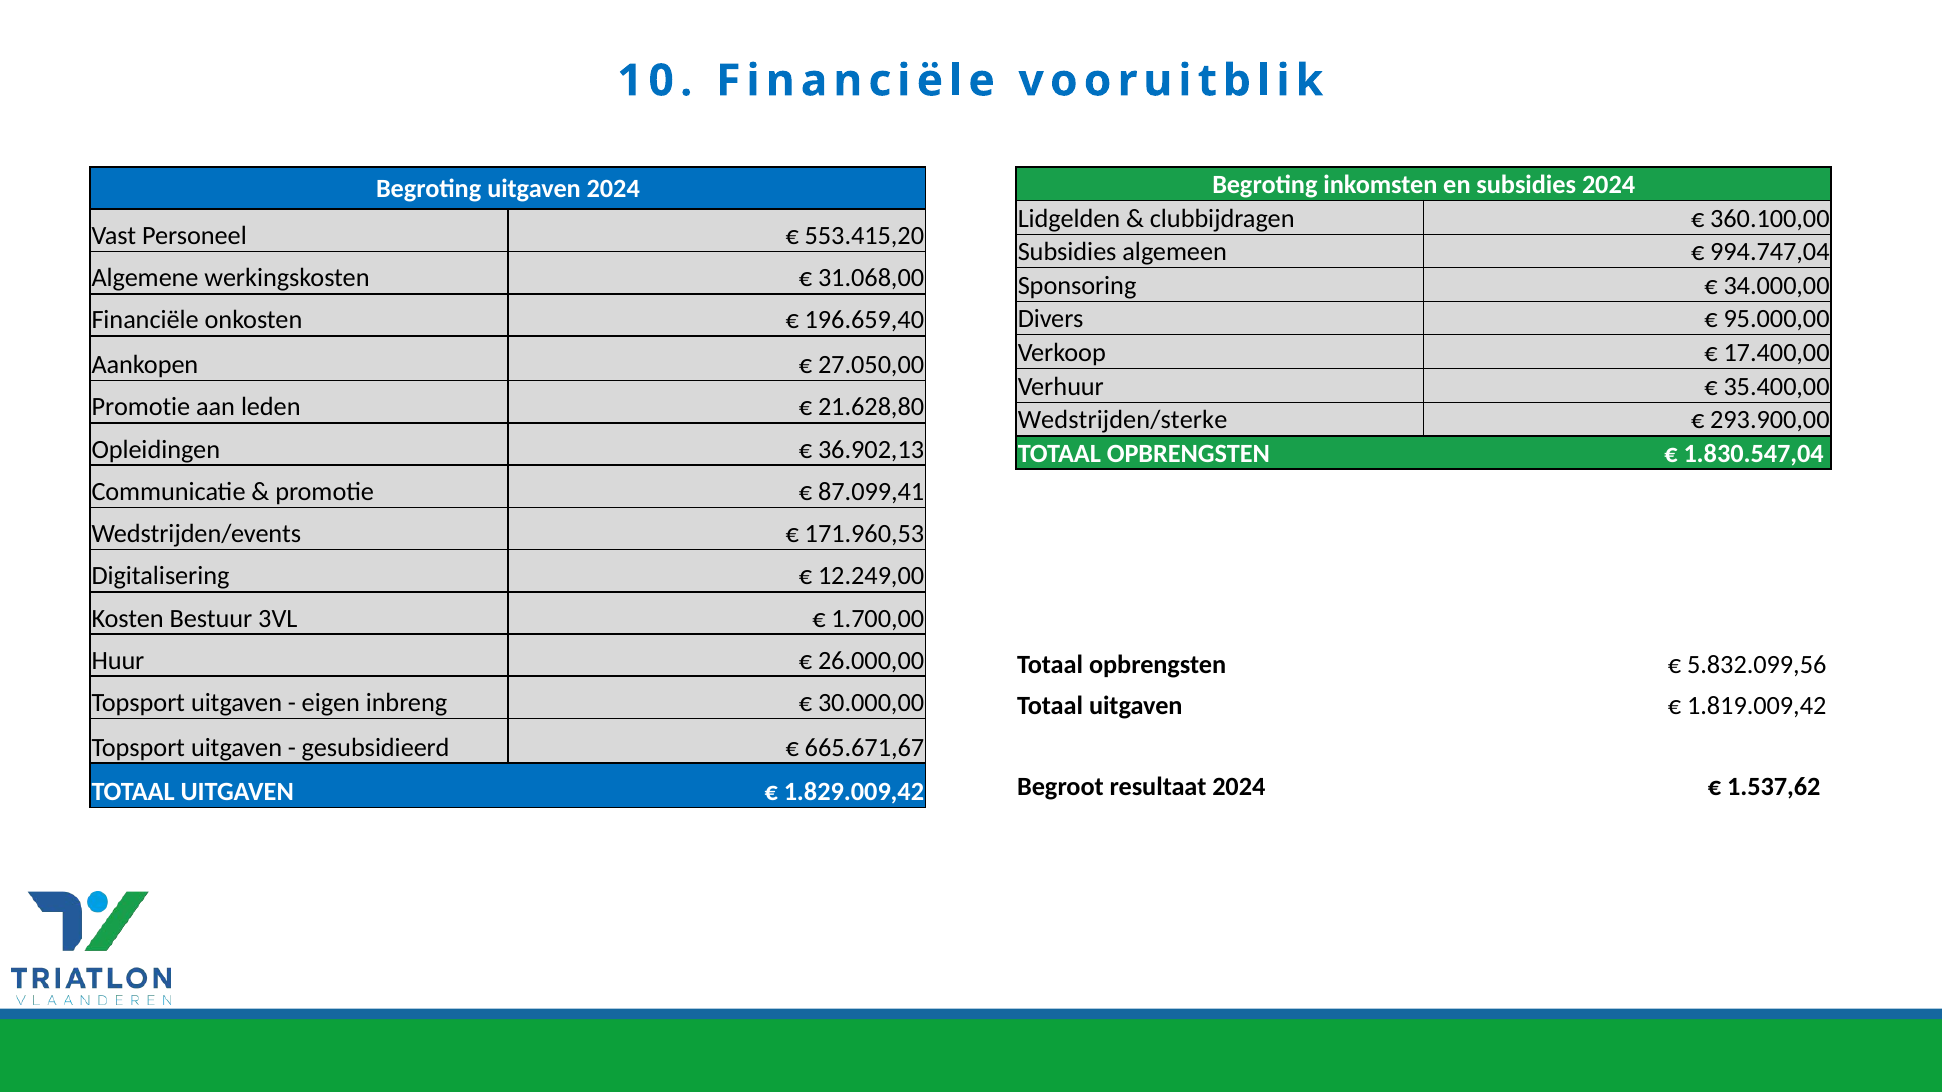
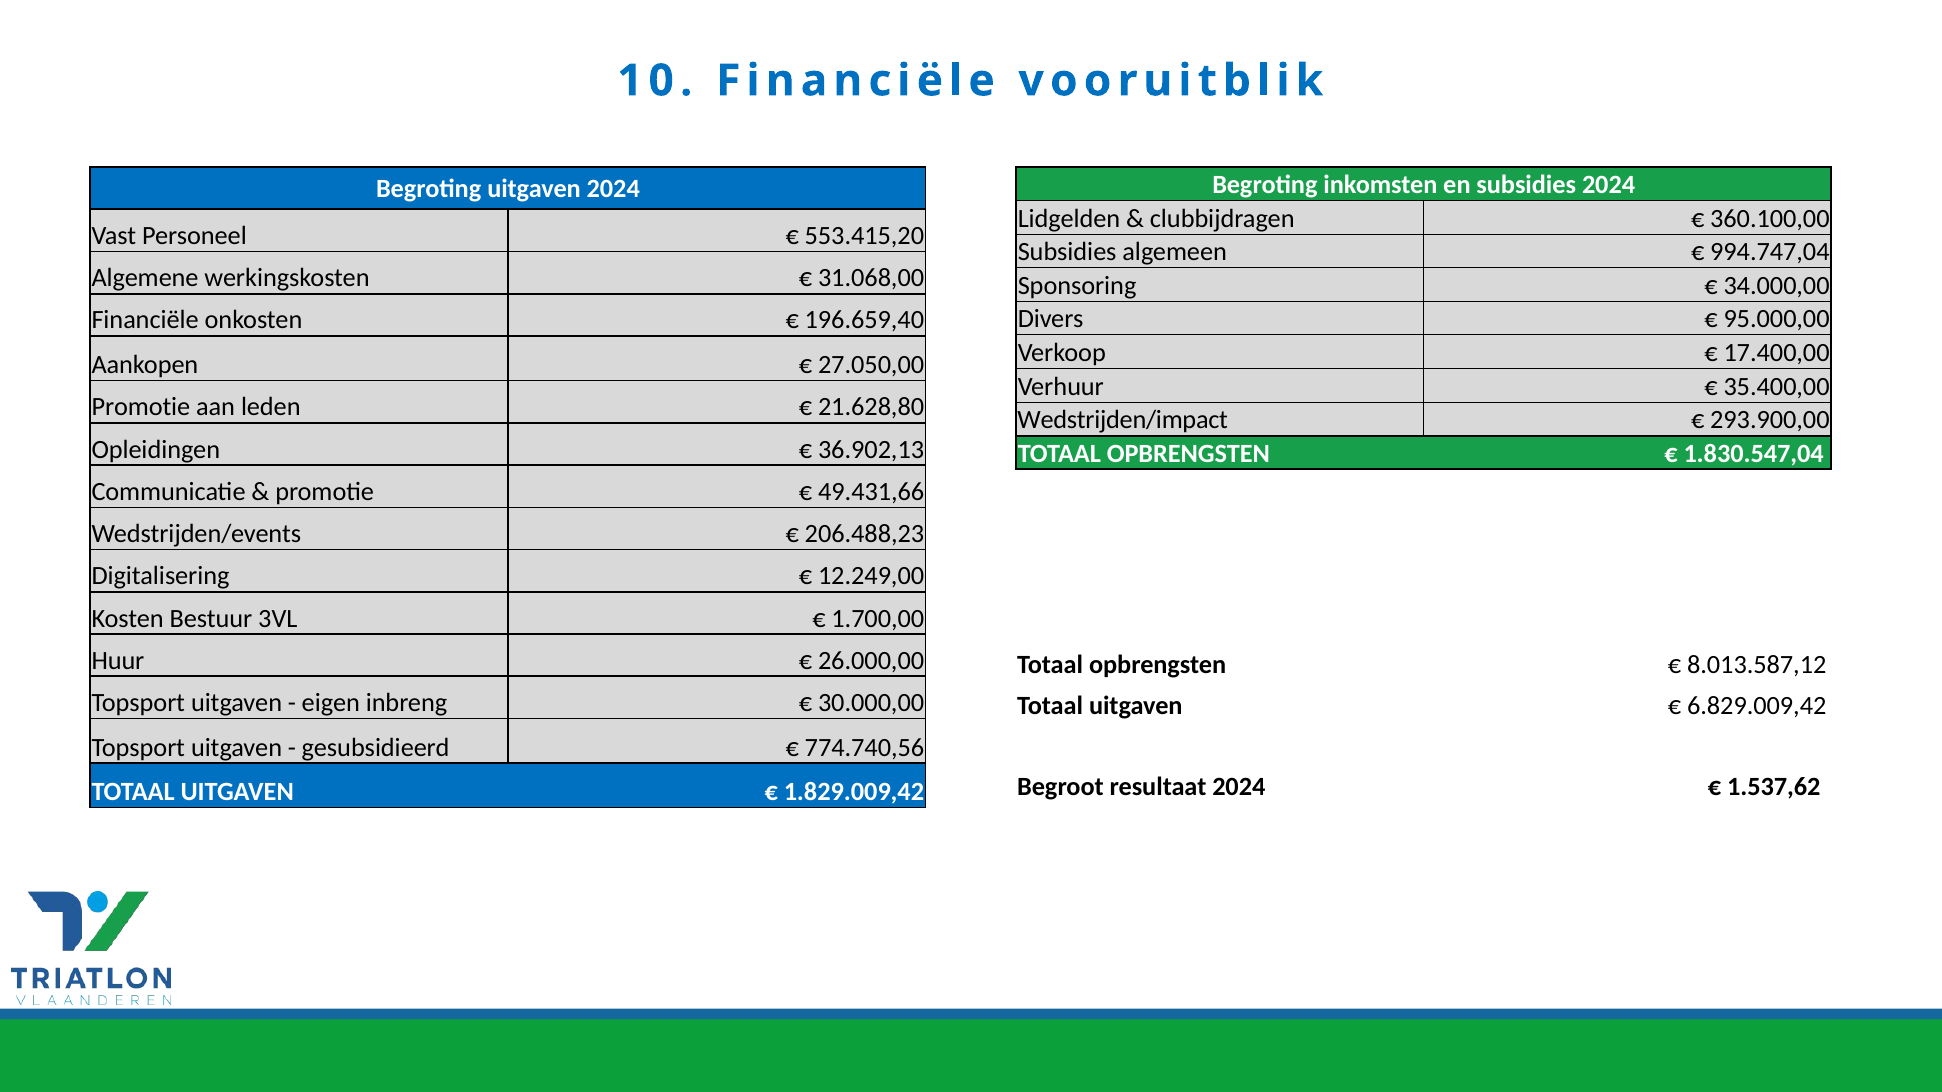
Wedstrijden/sterke: Wedstrijden/sterke -> Wedstrijden/impact
87.099,41: 87.099,41 -> 49.431,66
171.960,53: 171.960,53 -> 206.488,23
5.832.099,56: 5.832.099,56 -> 8.013.587,12
1.819.009,42: 1.819.009,42 -> 6.829.009,42
665.671,67: 665.671,67 -> 774.740,56
